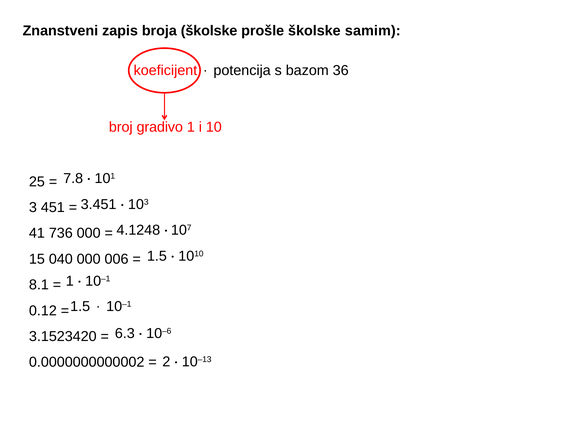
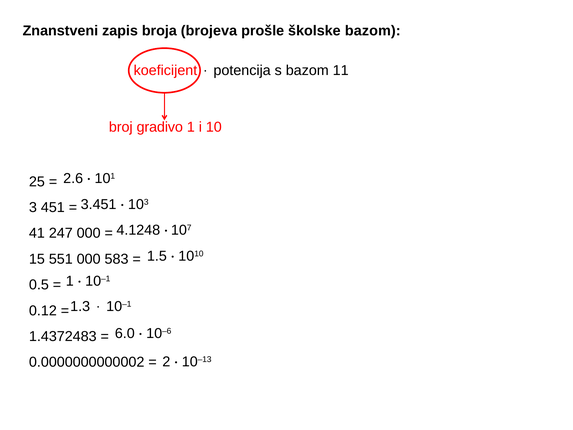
broja školske: školske -> brojeva
školske samim: samim -> bazom
36: 36 -> 11
7.8: 7.8 -> 2.6
736: 736 -> 247
040: 040 -> 551
006: 006 -> 583
8.1: 8.1 -> 0.5
1.5 at (80, 306): 1.5 -> 1.3
6.3: 6.3 -> 6.0
3.1523420: 3.1523420 -> 1.4372483
